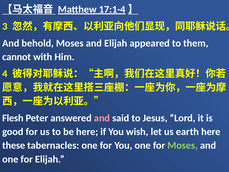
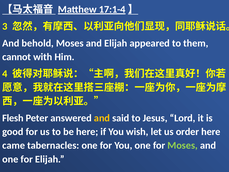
and at (102, 118) colour: pink -> yellow
earth: earth -> order
these: these -> came
